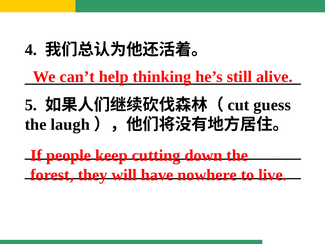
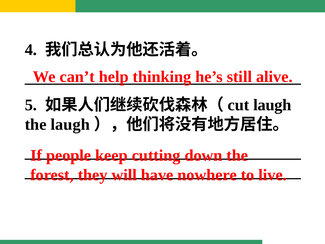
guess at (272, 105): guess -> laugh
